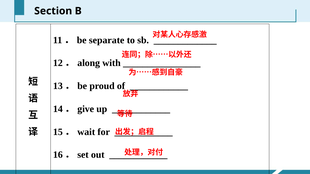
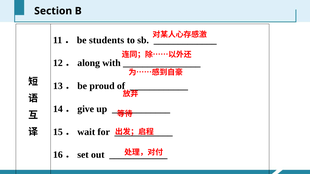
separate: separate -> students
